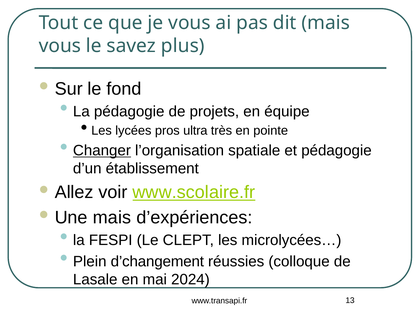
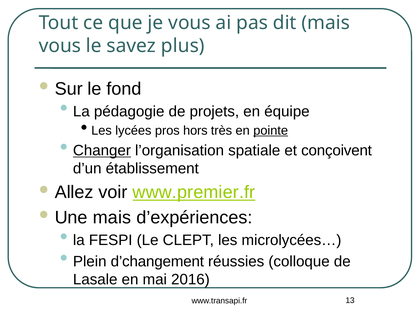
ultra: ultra -> hors
pointe underline: none -> present
et pédagogie: pédagogie -> conçoivent
www.scolaire.fr: www.scolaire.fr -> www.premier.fr
2024: 2024 -> 2016
